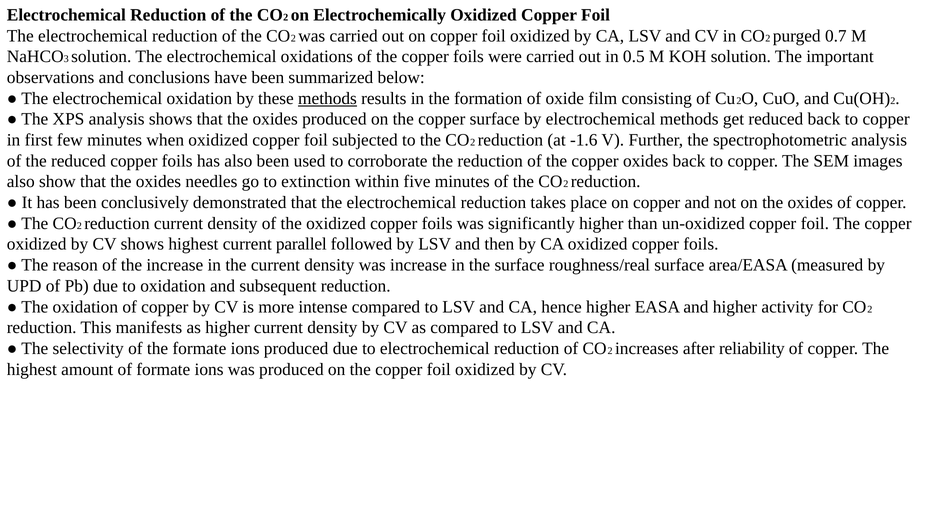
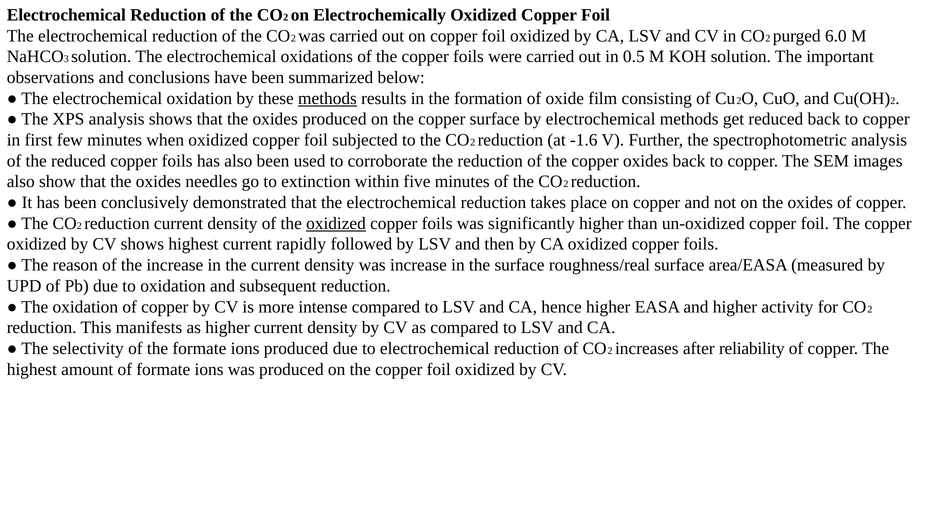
0.7: 0.7 -> 6.0
oxidized at (336, 223) underline: none -> present
parallel: parallel -> rapidly
